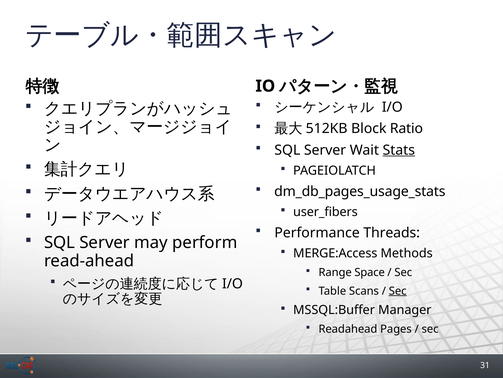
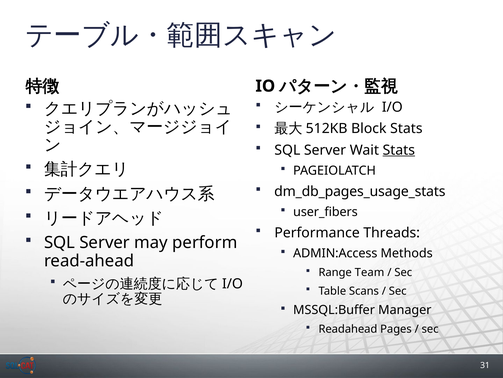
Block Ratio: Ratio -> Stats
MERGE:Access: MERGE:Access -> ADMIN:Access
Space: Space -> Team
Sec at (398, 290) underline: present -> none
